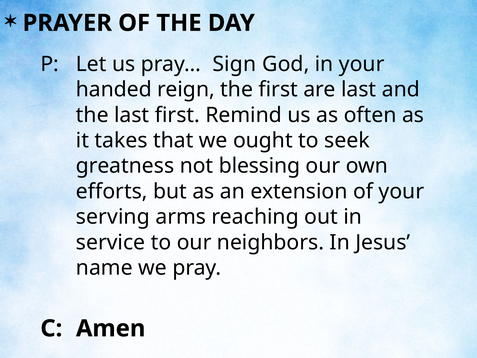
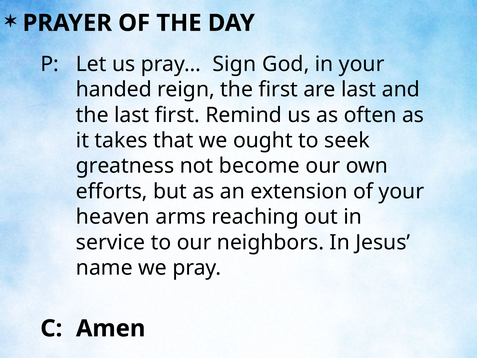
blessing: blessing -> become
serving: serving -> heaven
